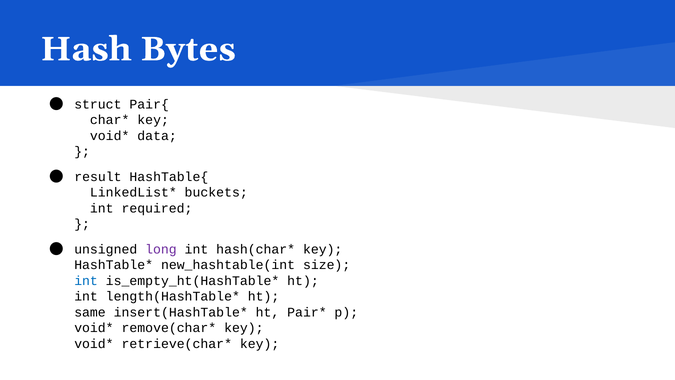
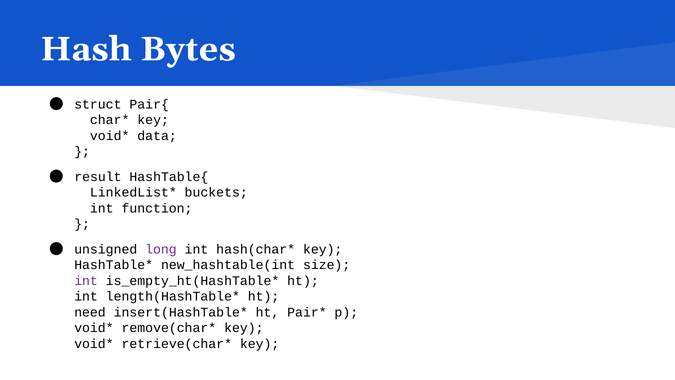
required: required -> function
int at (86, 280) colour: blue -> purple
same: same -> need
